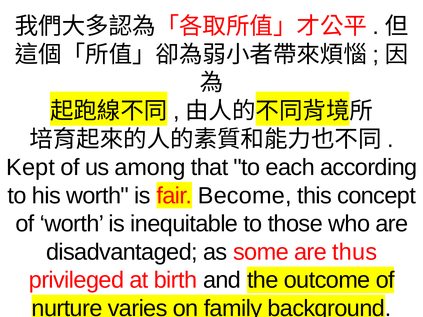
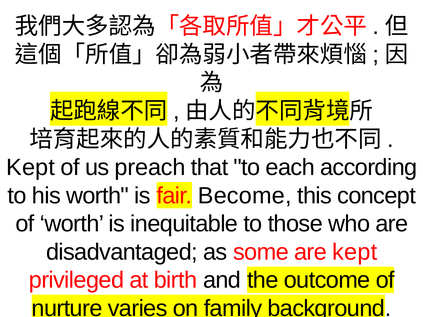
among: among -> preach
are thus: thus -> kept
